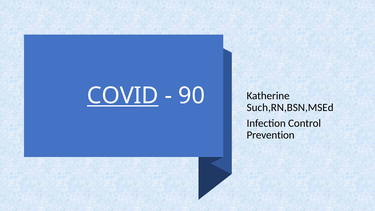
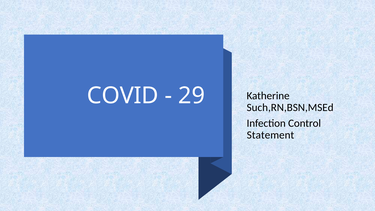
COVID underline: present -> none
90: 90 -> 29
Prevention: Prevention -> Statement
